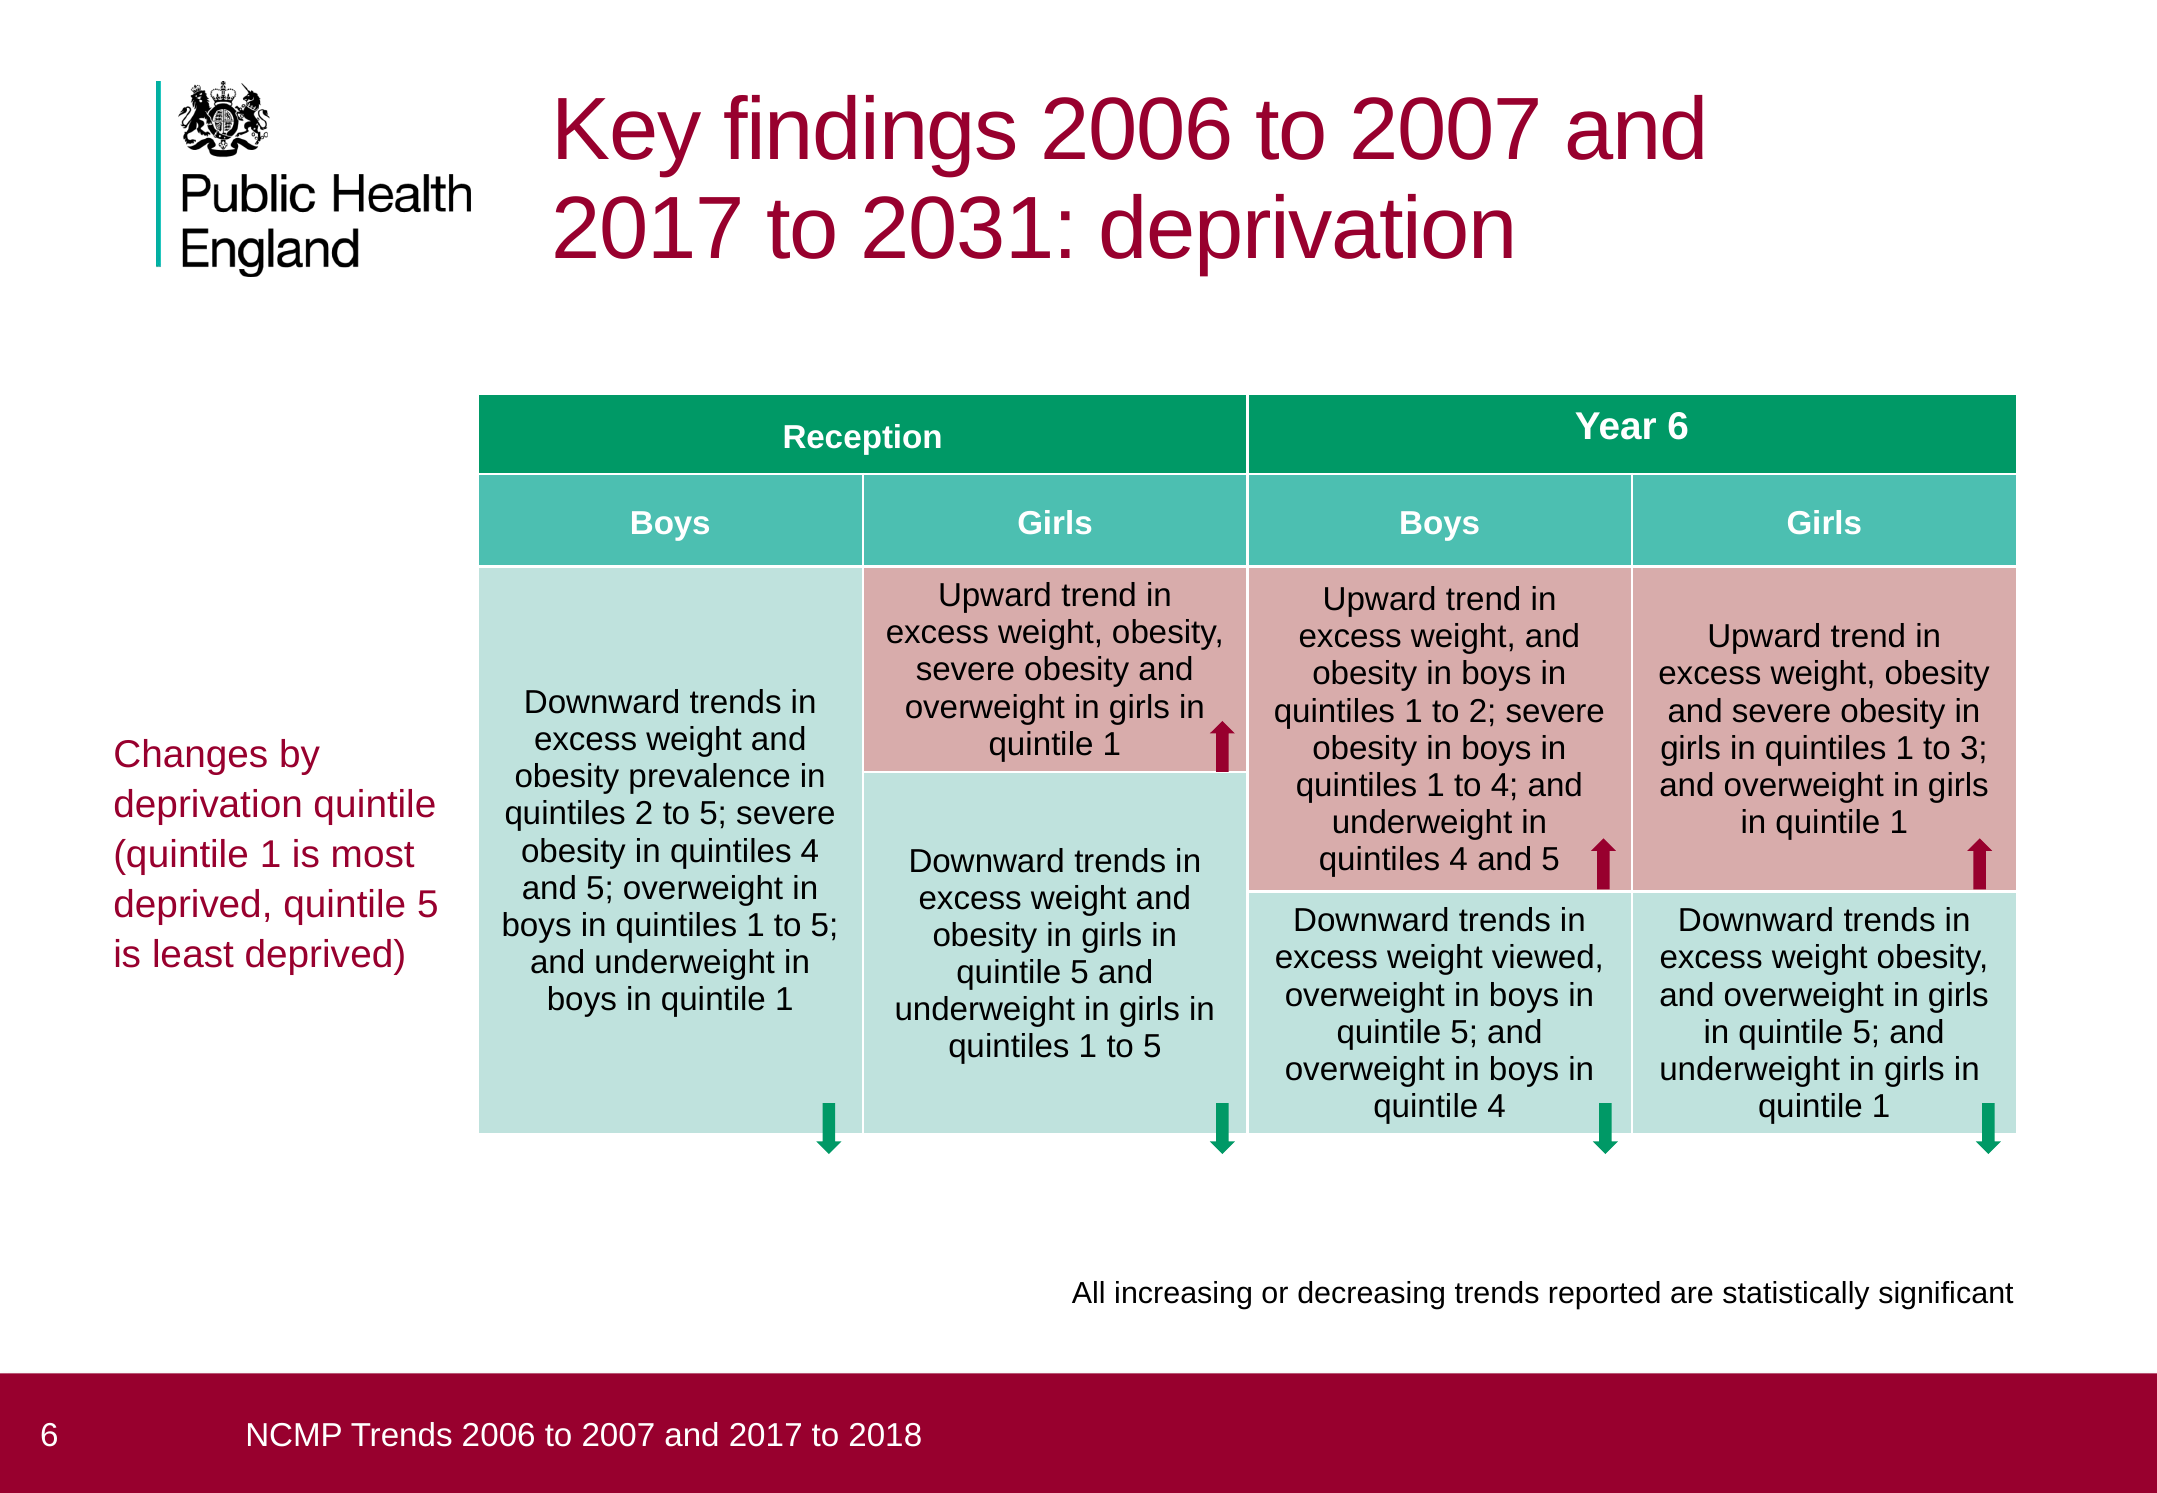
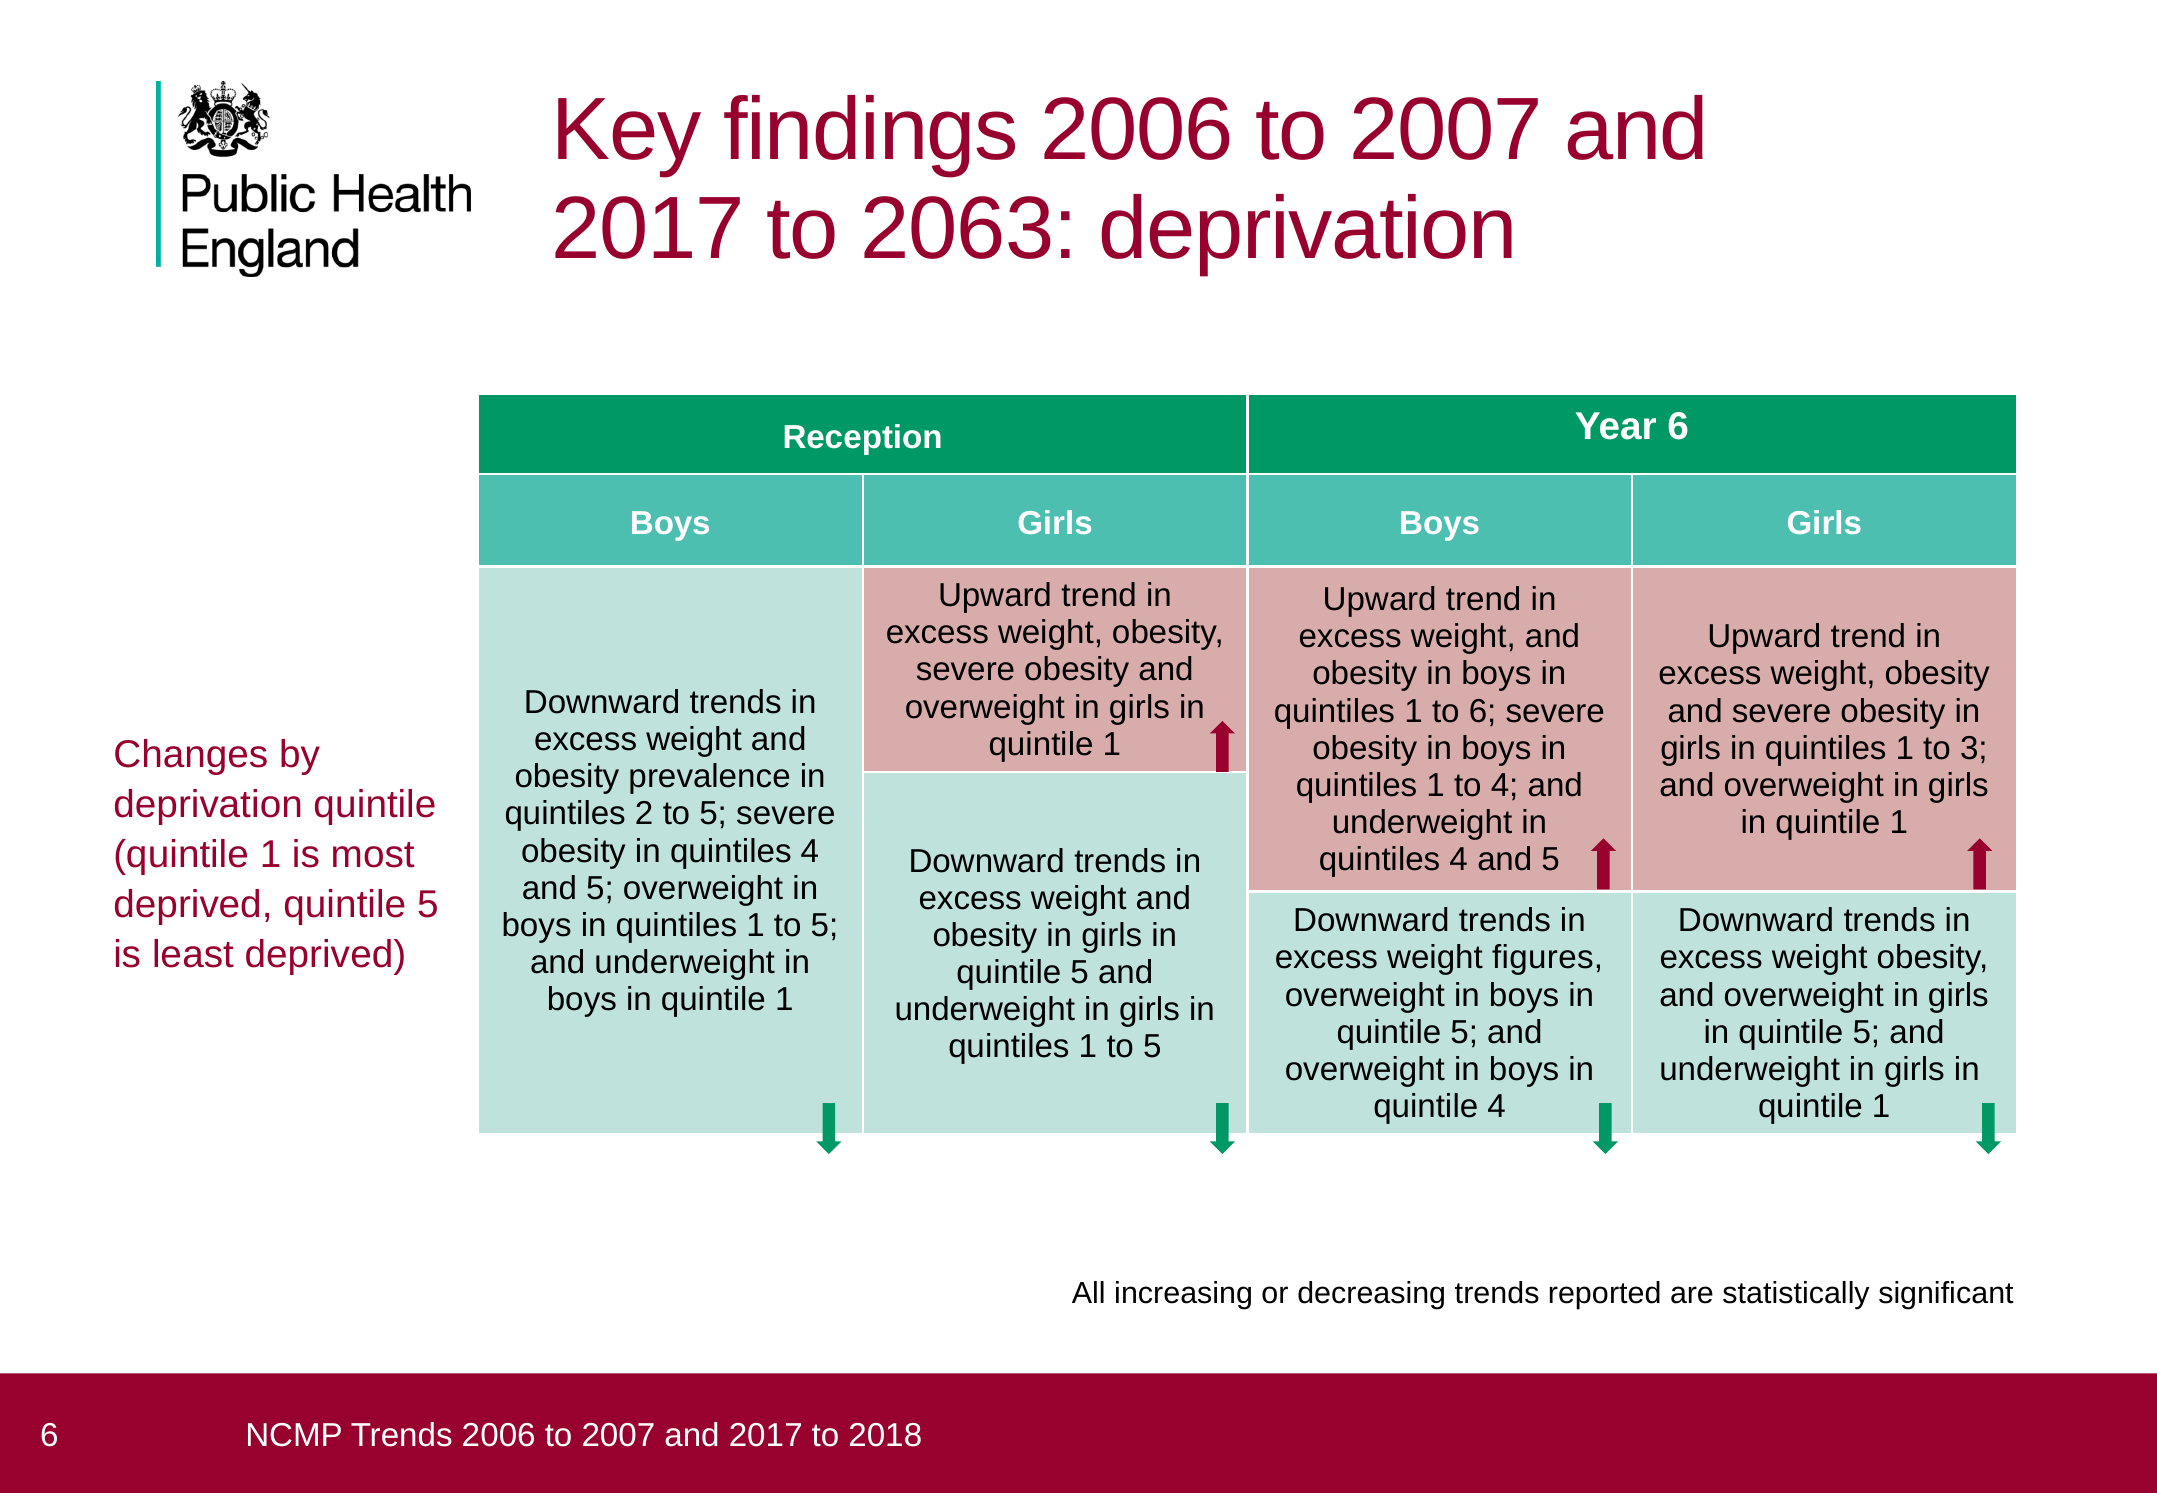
2031: 2031 -> 2063
to 2: 2 -> 6
viewed: viewed -> figures
